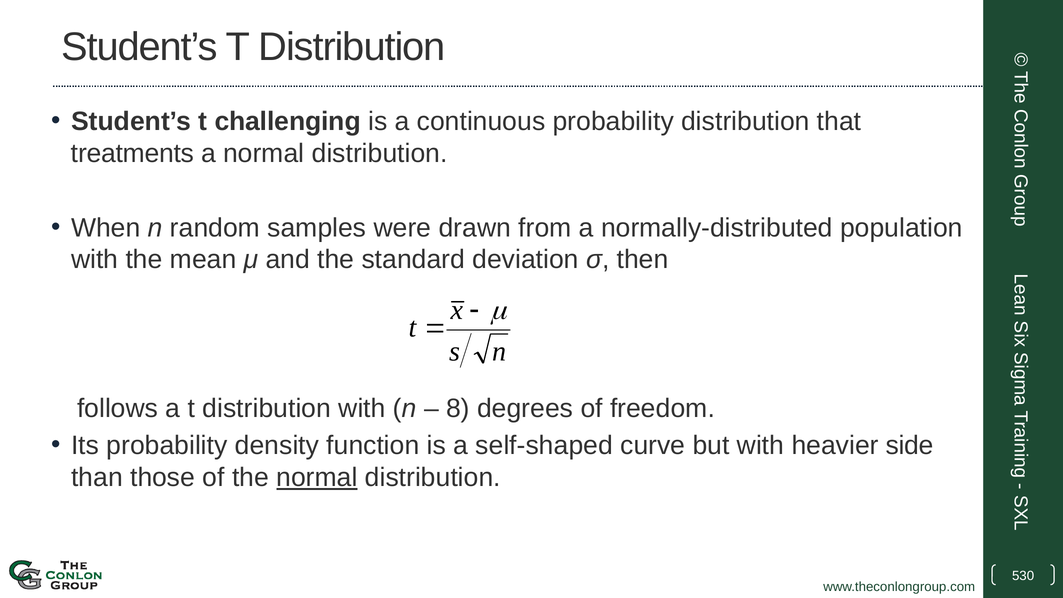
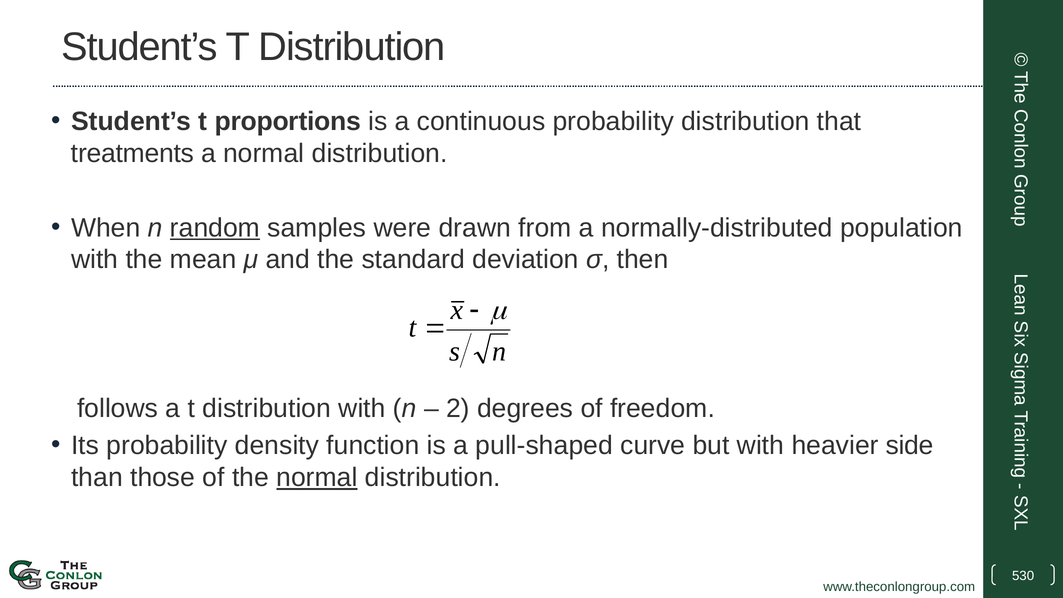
challenging: challenging -> proportions
random underline: none -> present
8: 8 -> 2
self-shaped: self-shaped -> pull-shaped
